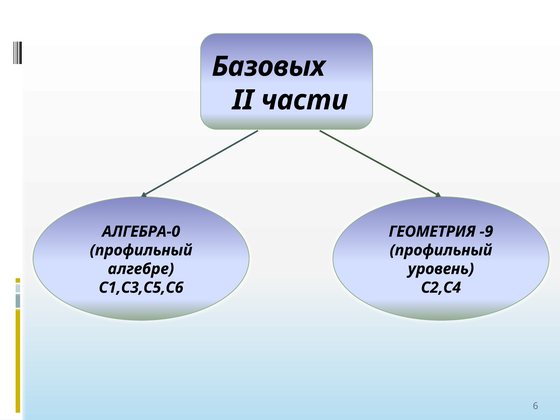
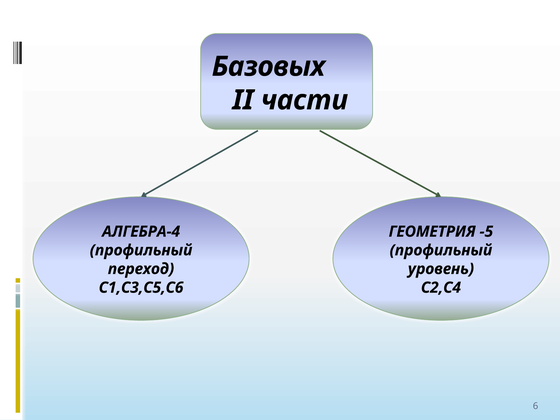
АЛГЕБРА-0: АЛГЕБРА-0 -> АЛГЕБРА-4
-9: -9 -> -5
алгебре: алгебре -> переход
